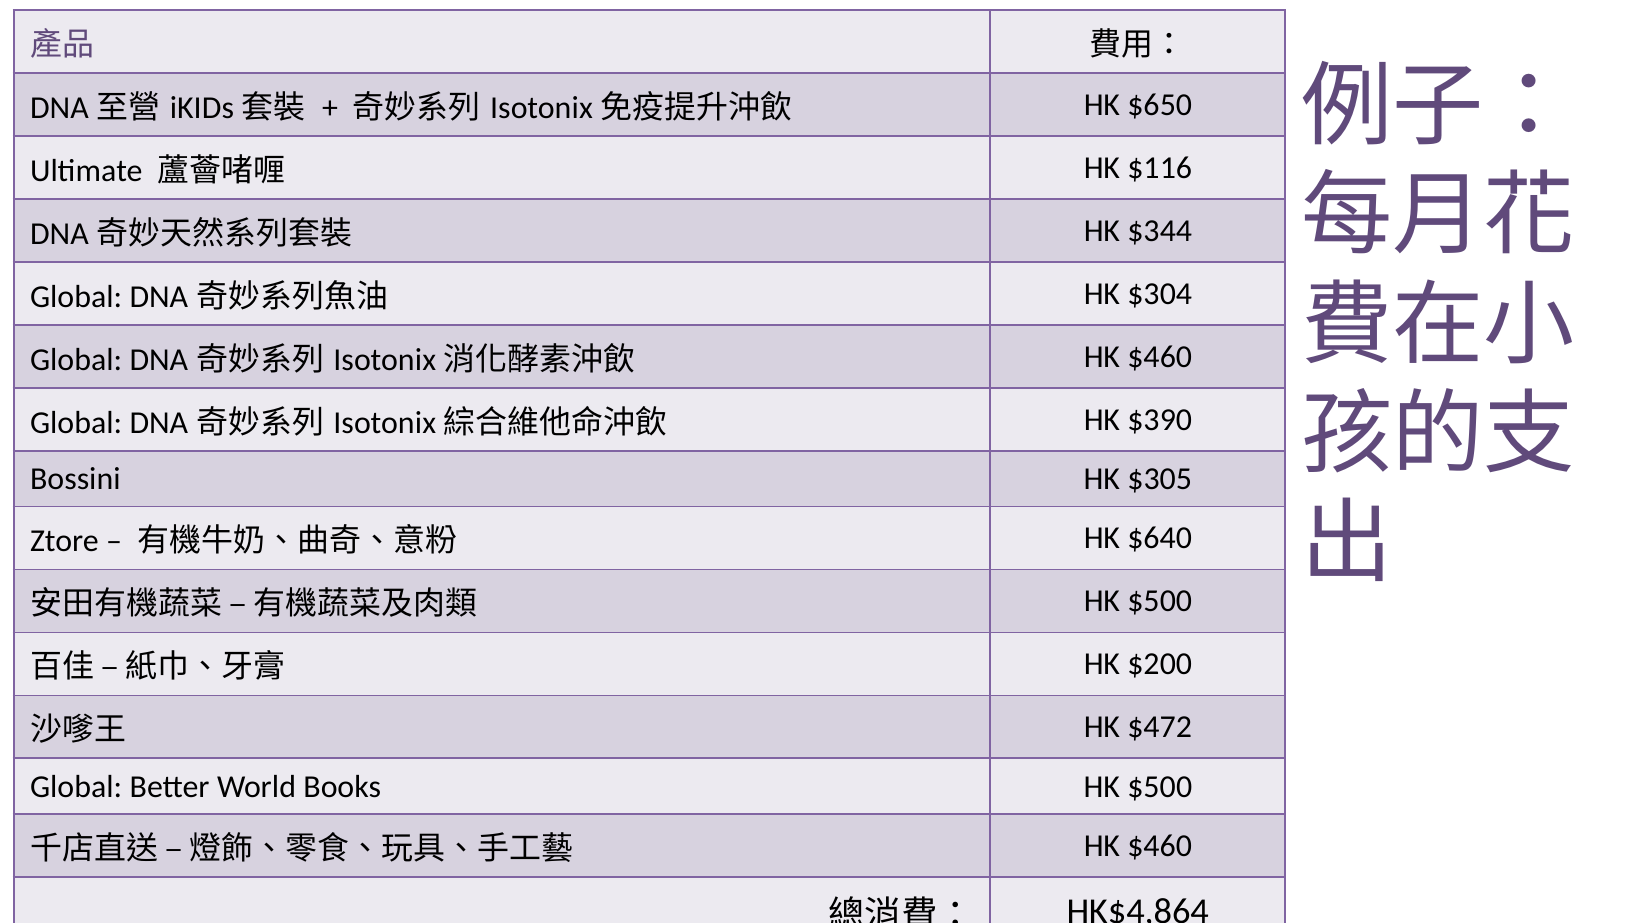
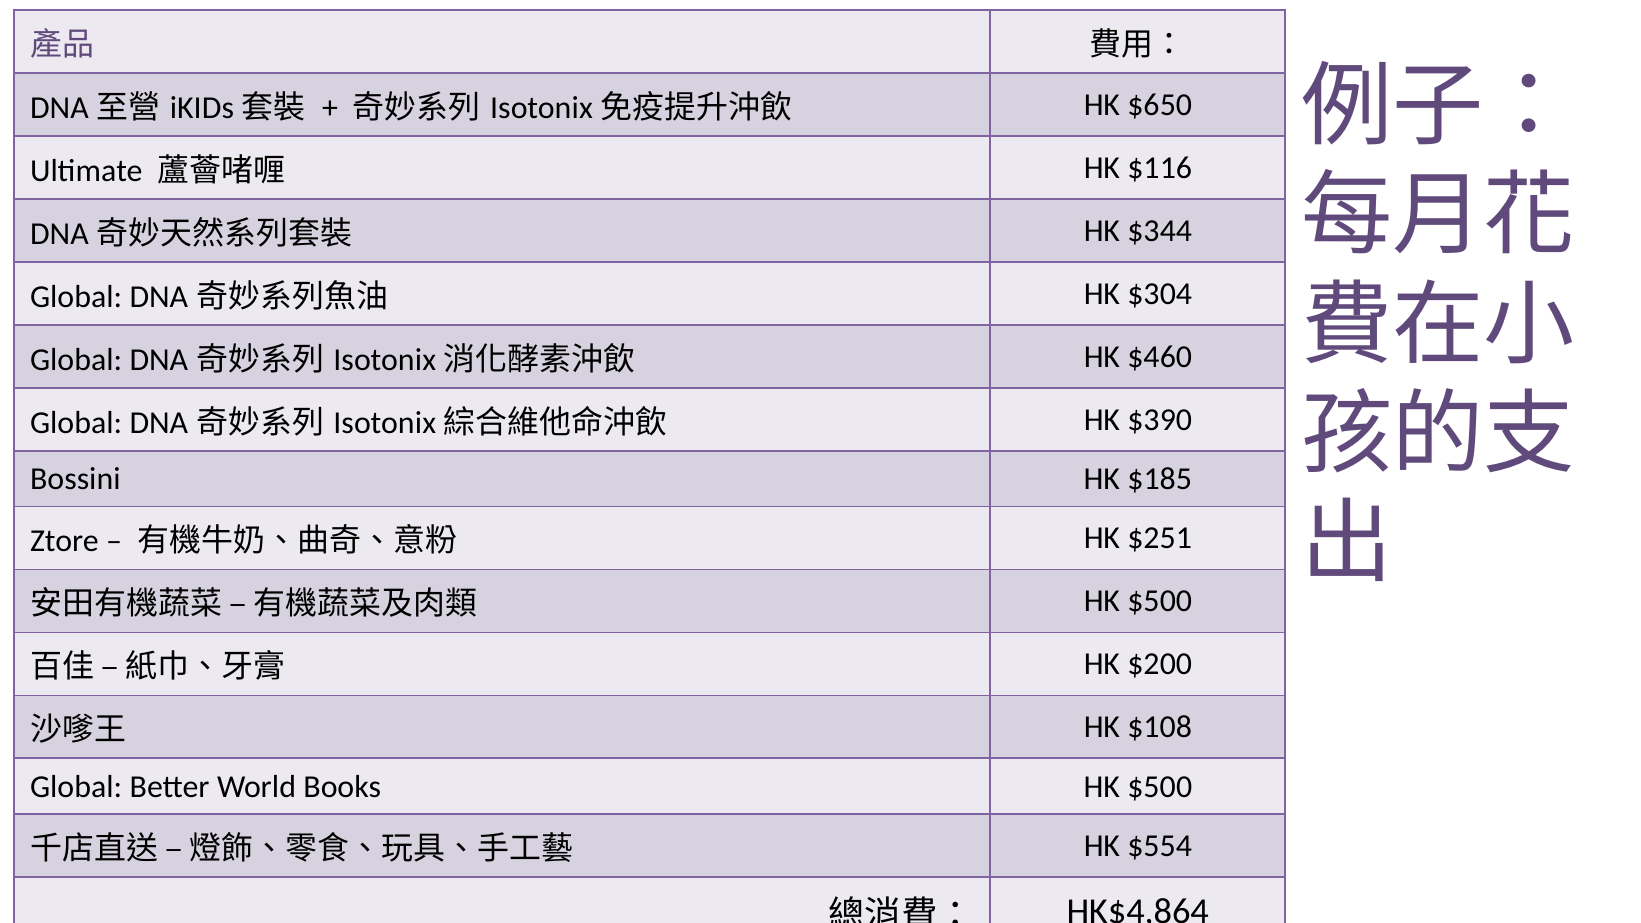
$305: $305 -> $185
$640: $640 -> $251
$472: $472 -> $108
$460 at (1160, 846): $460 -> $554
